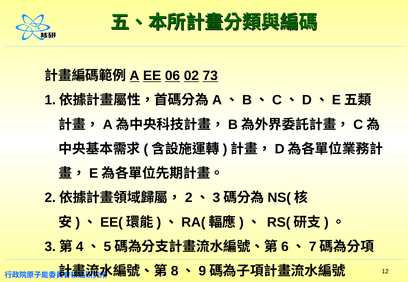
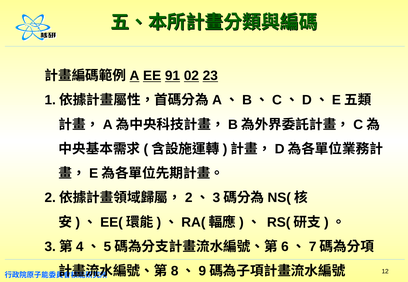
06: 06 -> 91
73: 73 -> 23
